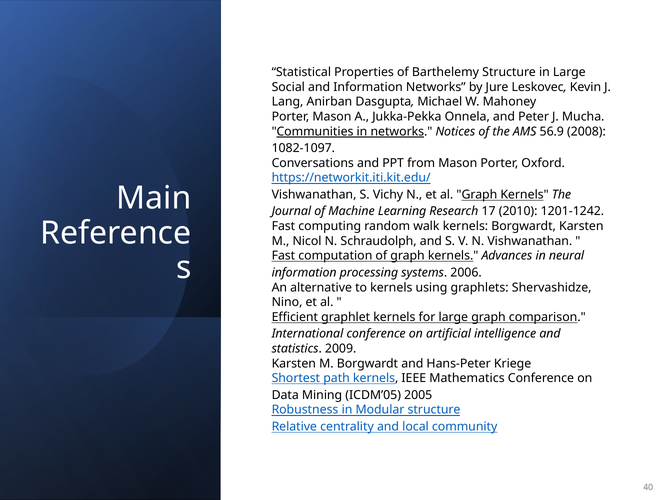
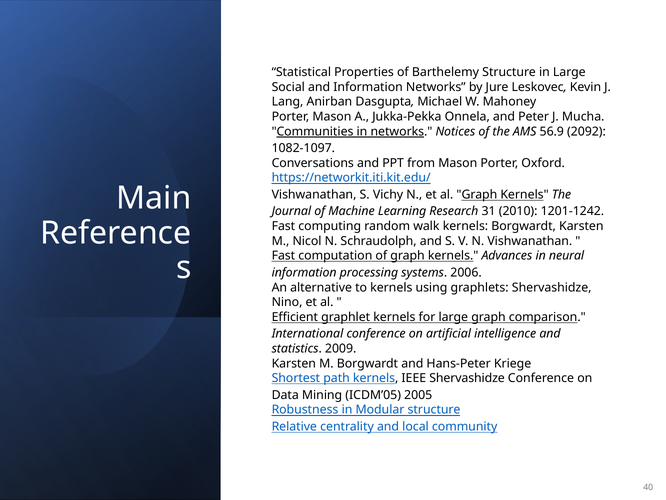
2008: 2008 -> 2092
17: 17 -> 31
IEEE Mathematics: Mathematics -> Shervashidze
